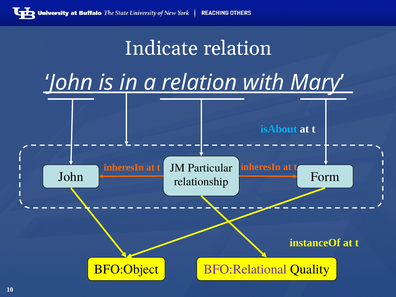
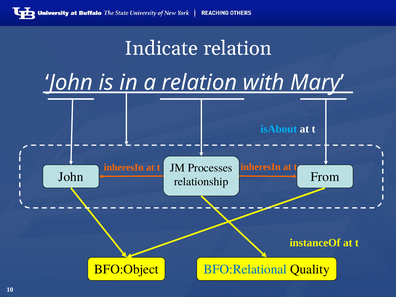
Particular: Particular -> Processes
Form: Form -> From
BFO:Relational colour: purple -> blue
